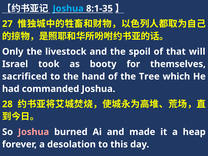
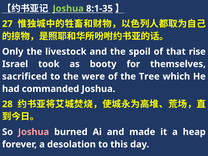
Joshua at (68, 9) colour: light blue -> light green
will: will -> rise
hand: hand -> were
